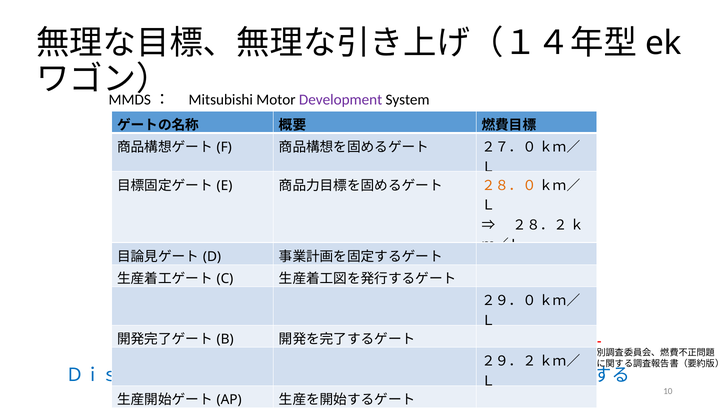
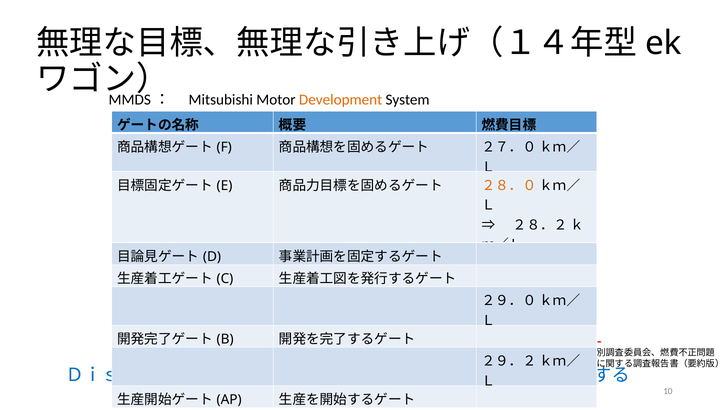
Development colour: purple -> orange
